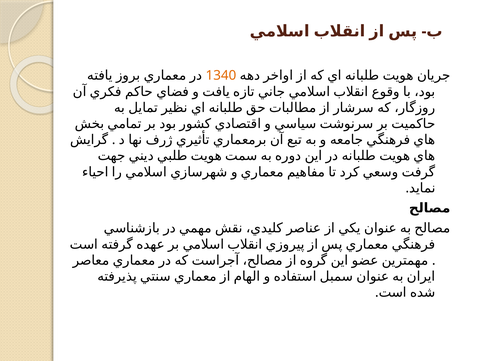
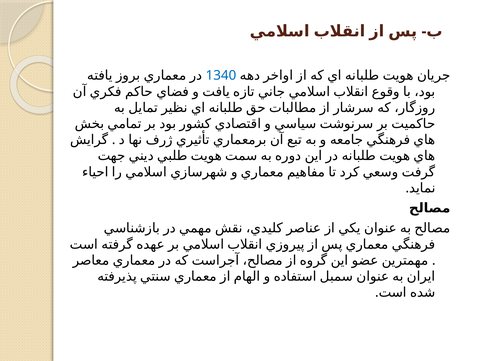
1340 colour: orange -> blue
